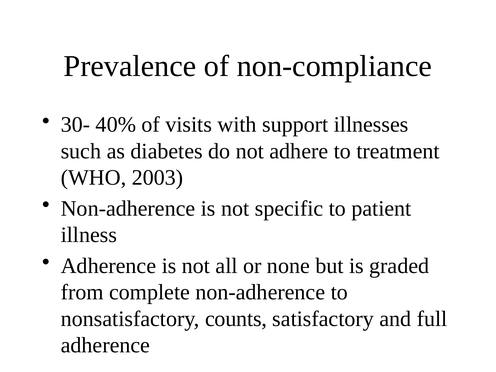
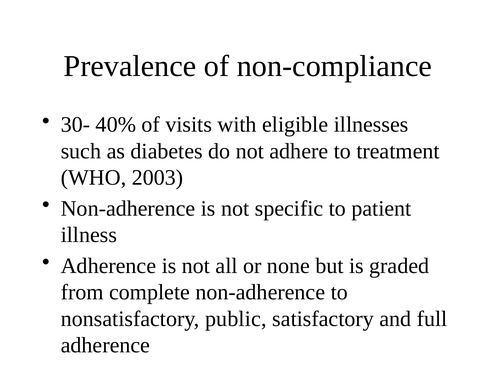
support: support -> eligible
counts: counts -> public
